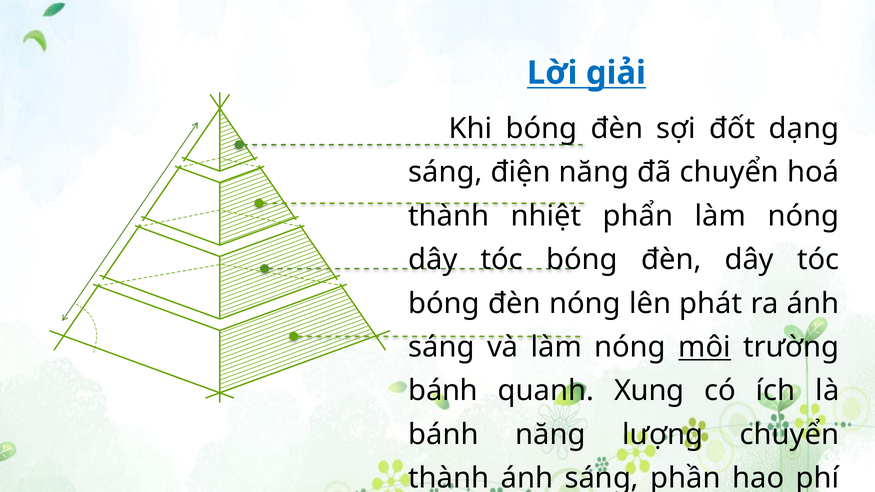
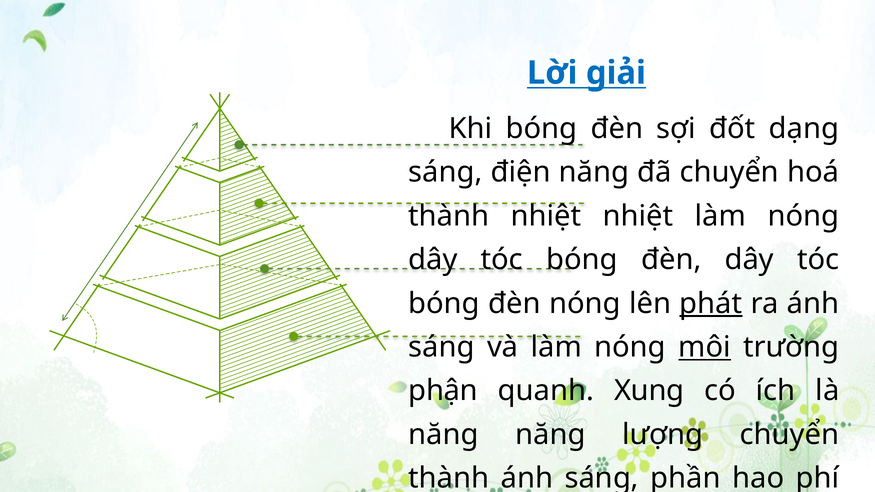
nhiệt phẩn: phẩn -> nhiệt
phát underline: none -> present
bánh at (443, 391): bánh -> phận
bánh at (443, 435): bánh -> năng
